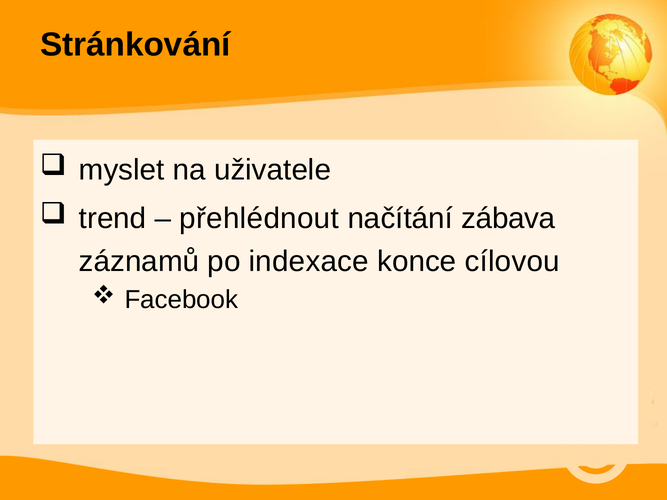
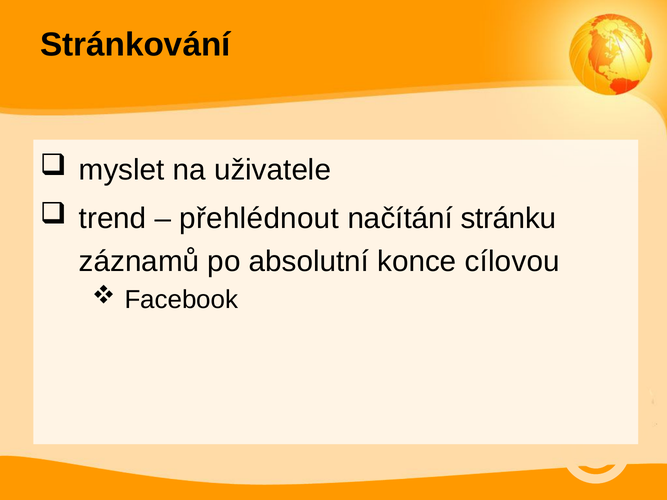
zábava: zábava -> stránku
indexace: indexace -> absolutní
